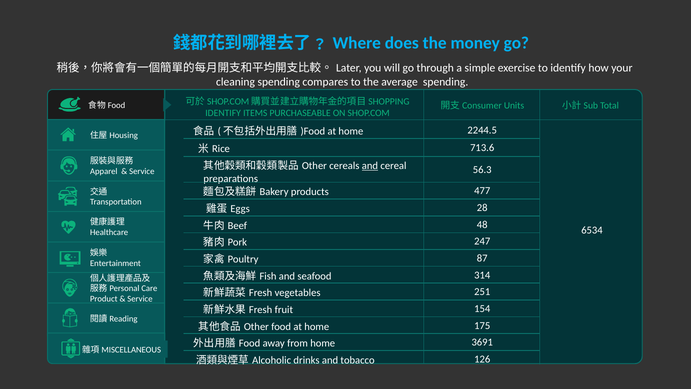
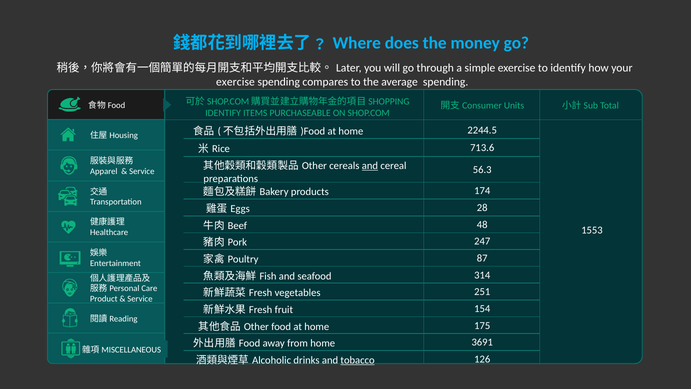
cleaning at (235, 82): cleaning -> exercise
477: 477 -> 174
6534: 6534 -> 1553
tobacco underline: none -> present
